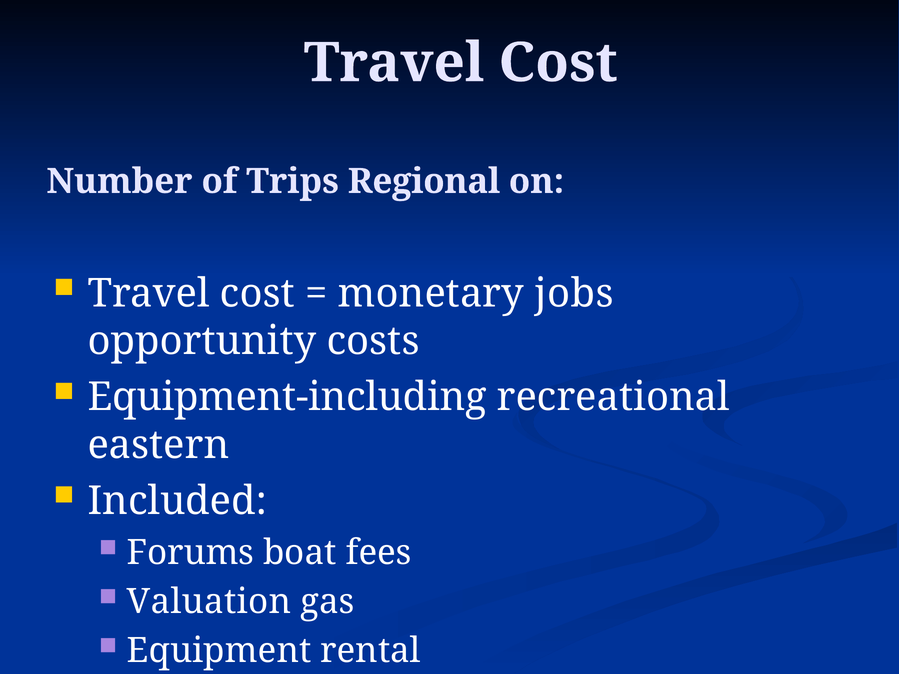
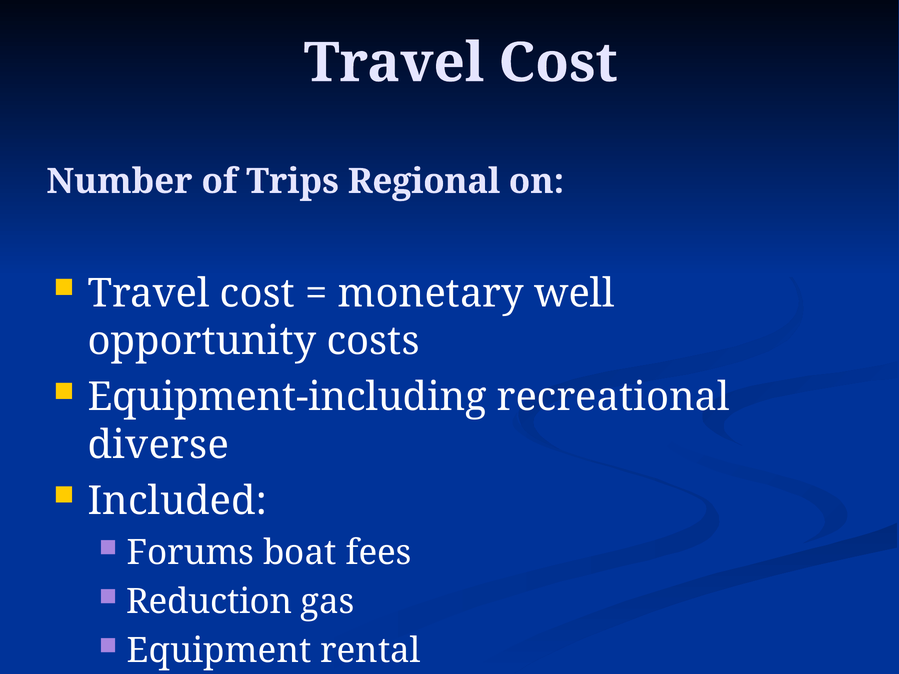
jobs: jobs -> well
eastern: eastern -> diverse
Valuation: Valuation -> Reduction
